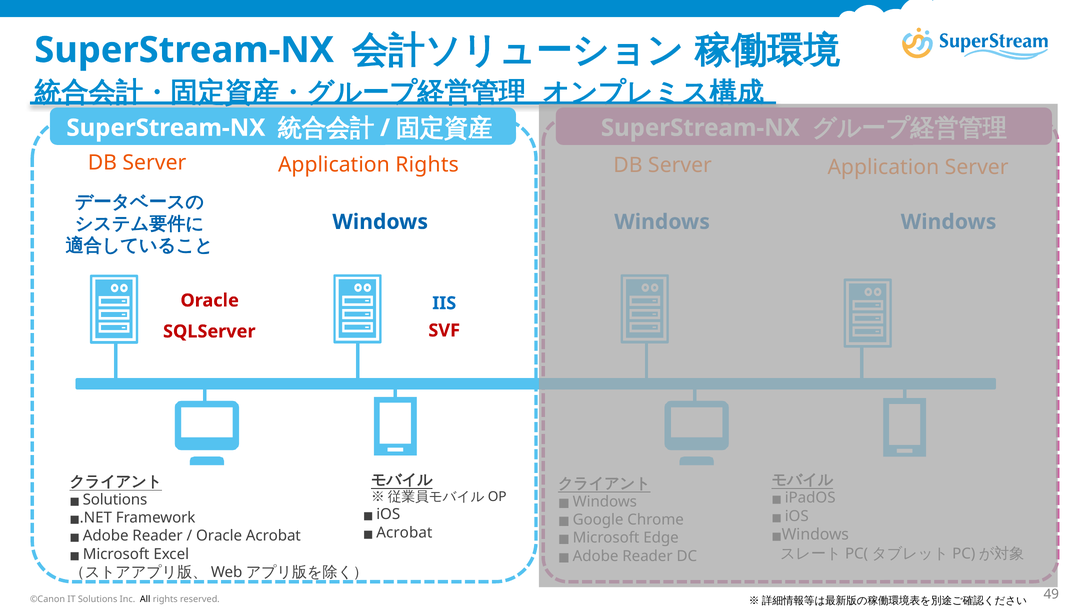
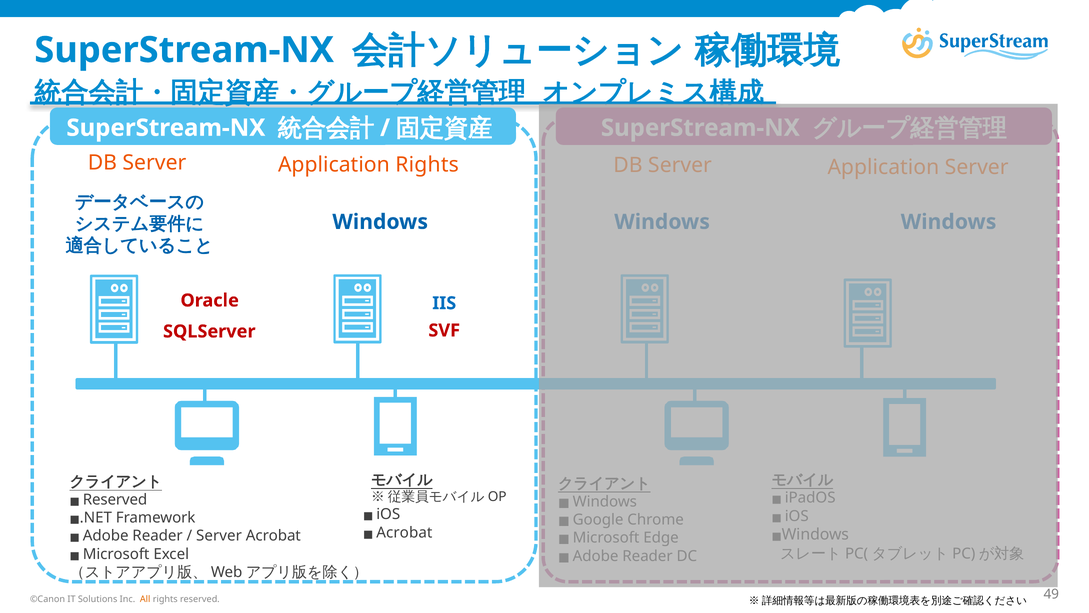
Solutions at (115, 499): Solutions -> Reserved
Oracle at (219, 536): Oracle -> Server
All colour: black -> orange
